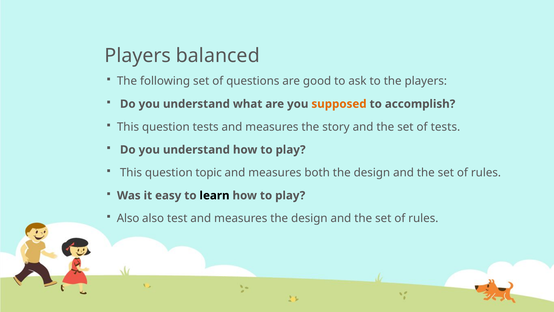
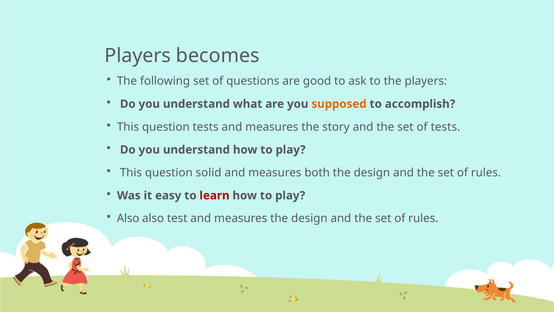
balanced: balanced -> becomes
topic: topic -> solid
learn colour: black -> red
